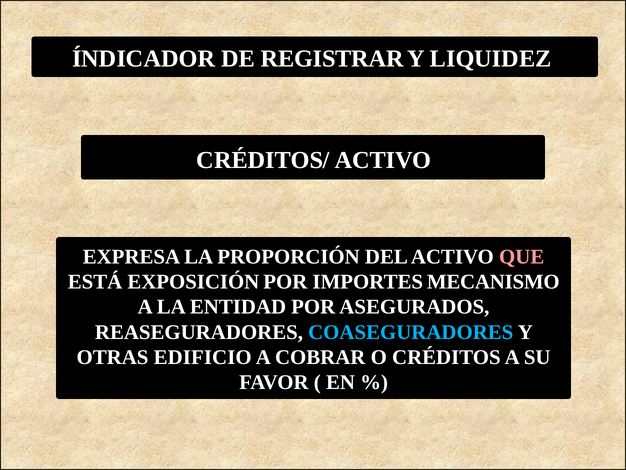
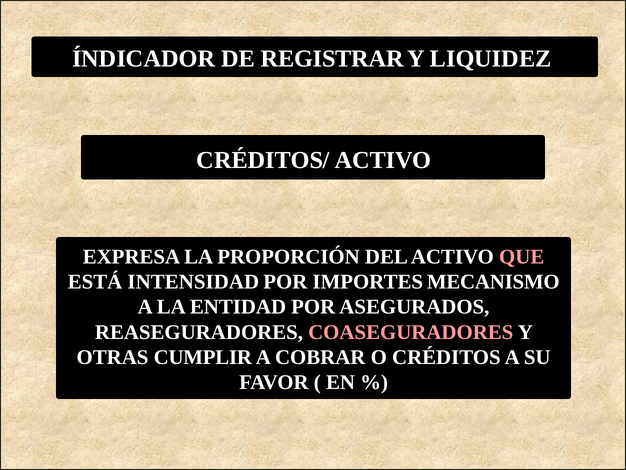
EXPOSICIÓN: EXPOSICIÓN -> INTENSIDAD
COASEGURADORES colour: light blue -> pink
EDIFICIO: EDIFICIO -> CUMPLIR
